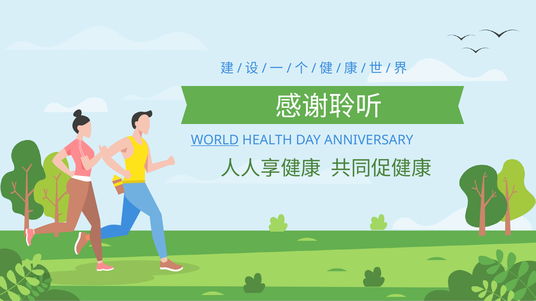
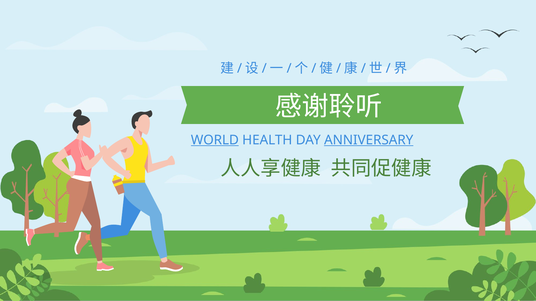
ANNIVERSARY underline: none -> present
